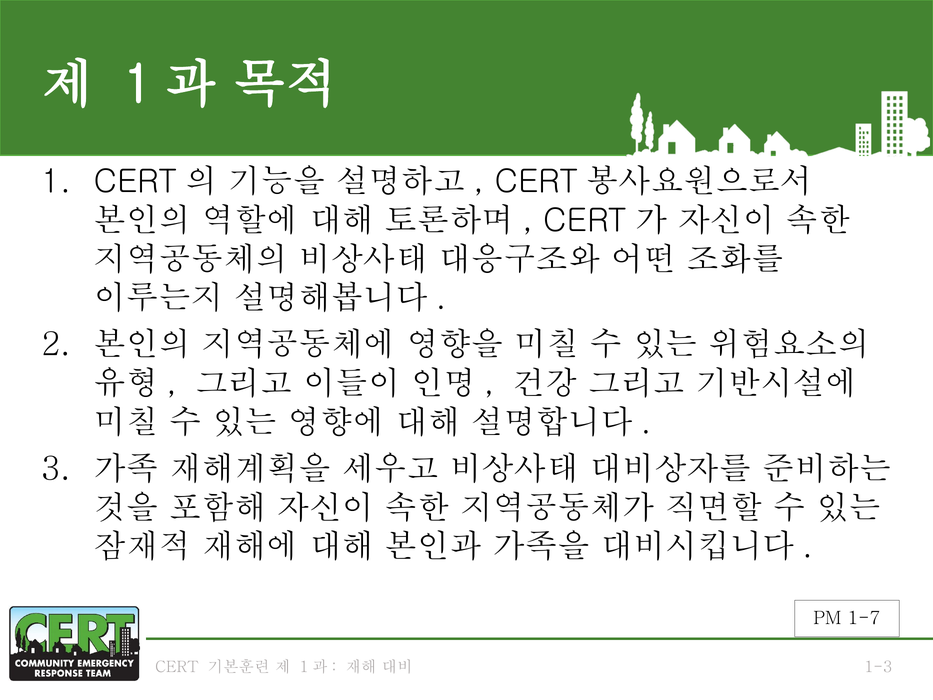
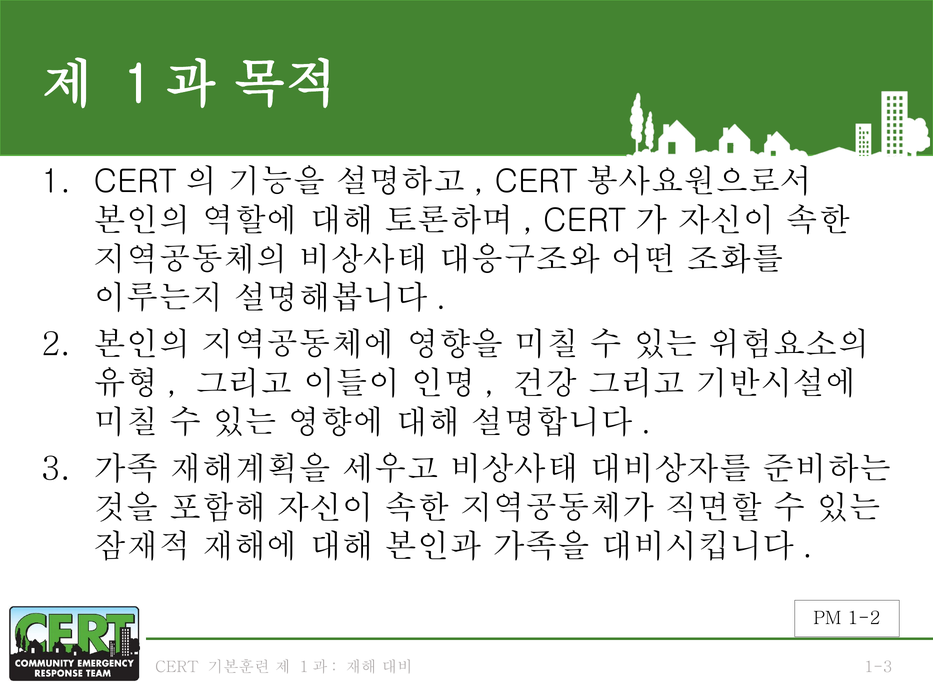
1-7: 1-7 -> 1-2
